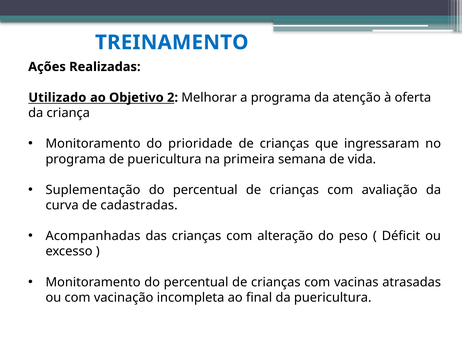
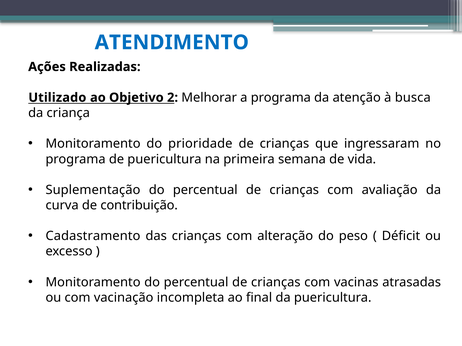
TREINAMENTO: TREINAMENTO -> ATENDIMENTO
oferta: oferta -> busca
cadastradas: cadastradas -> contribuição
Acompanhadas: Acompanhadas -> Cadastramento
